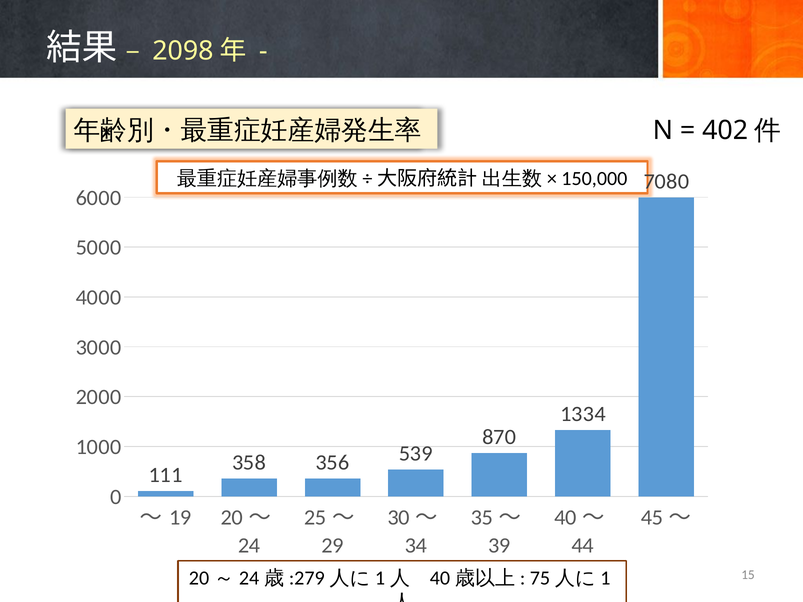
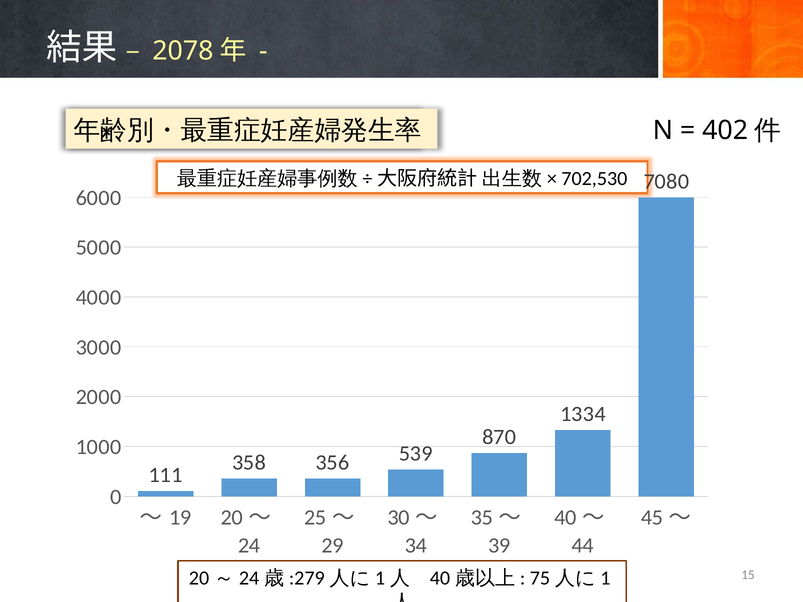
2098: 2098 -> 2078
150,000: 150,000 -> 702,530
